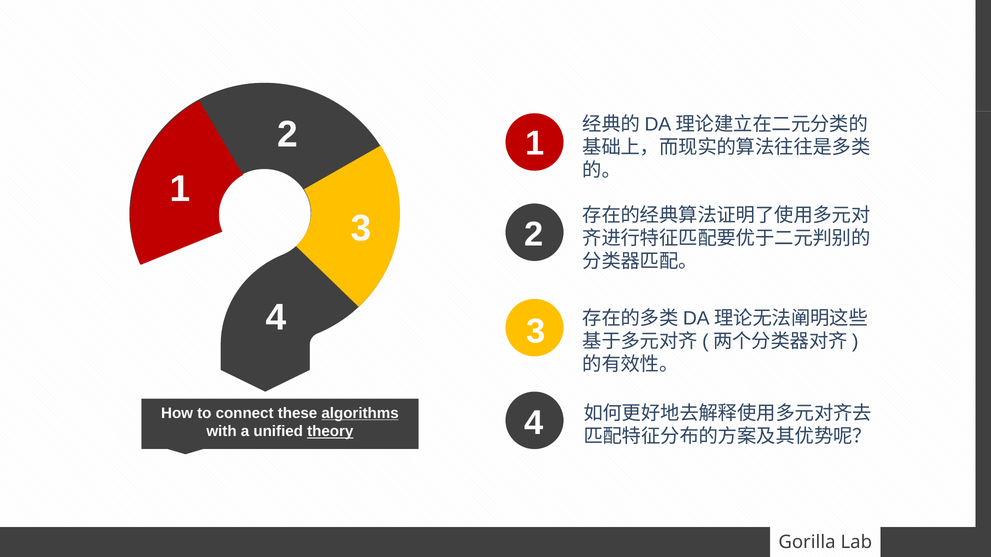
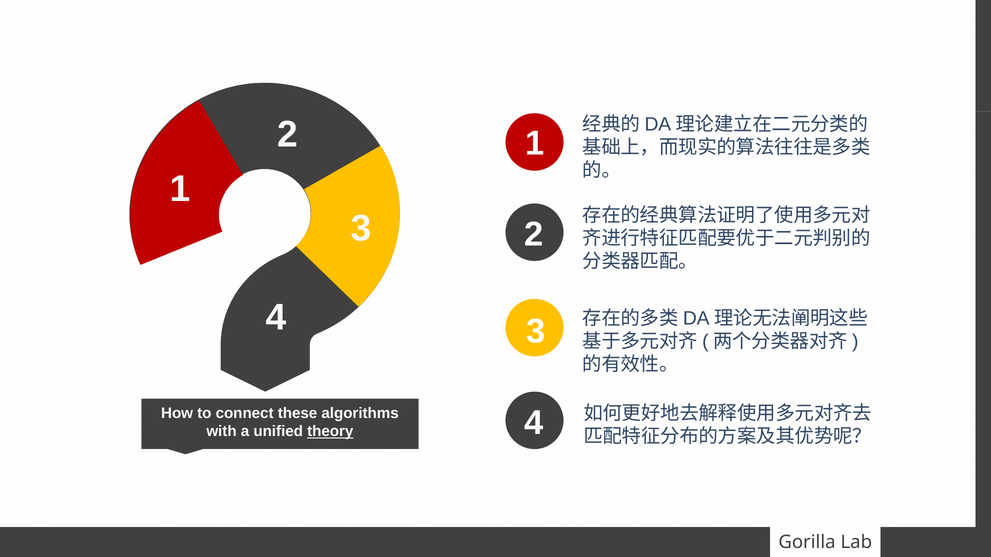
algorithms underline: present -> none
